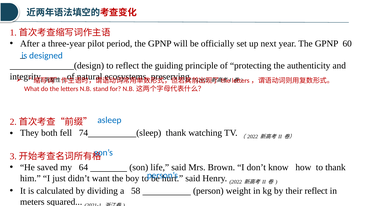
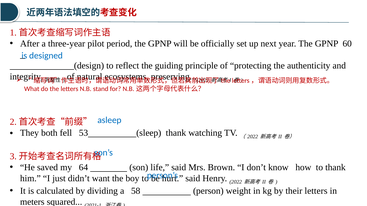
74: 74 -> 53
their reflect: reflect -> letters
